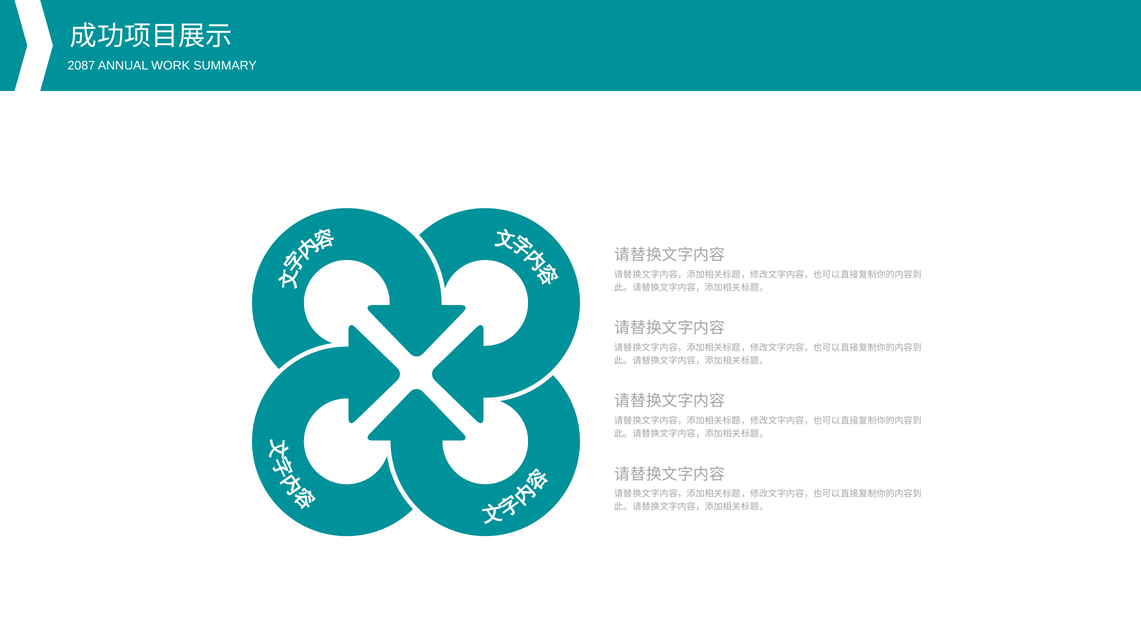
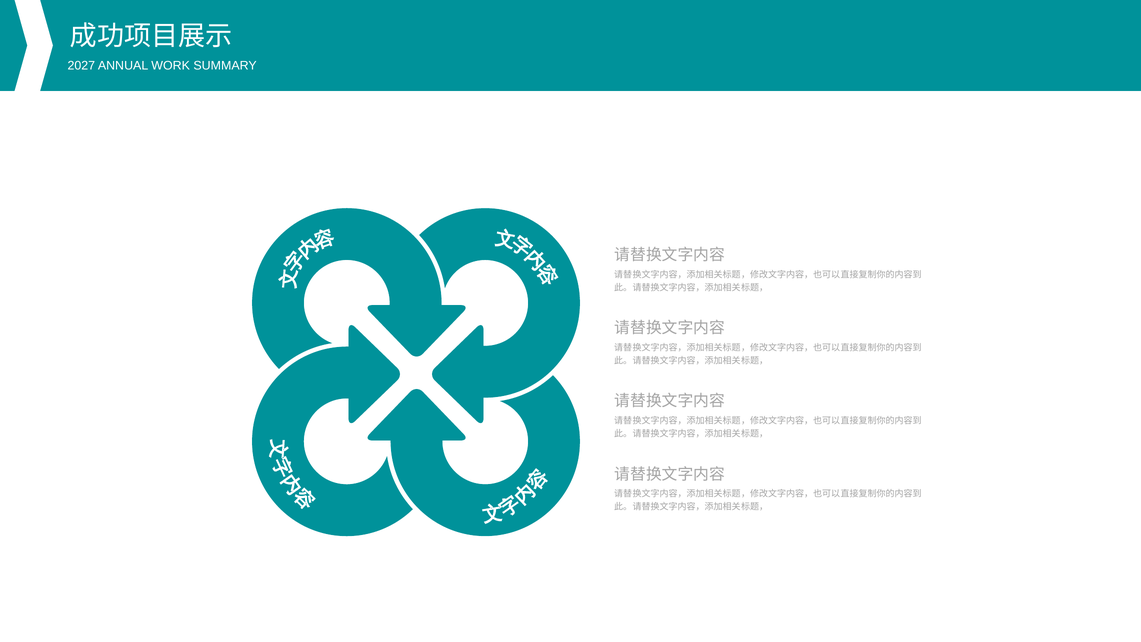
2087: 2087 -> 2027
